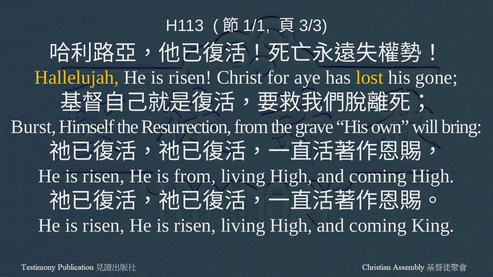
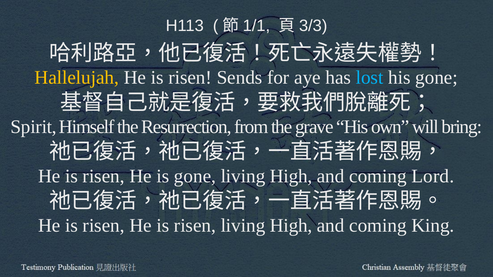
Christ: Christ -> Sends
lost colour: yellow -> light blue
Burst: Burst -> Spirit
is from: from -> gone
coming High: High -> Lord
